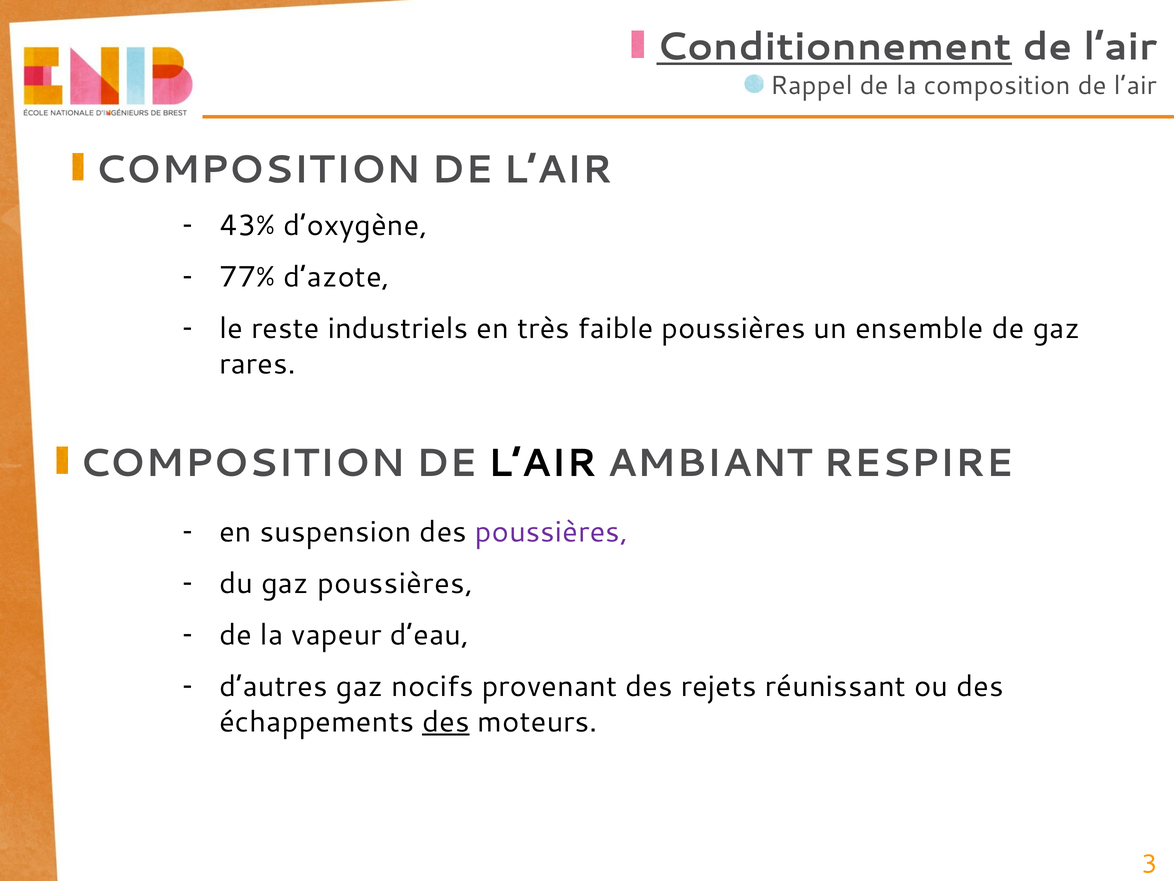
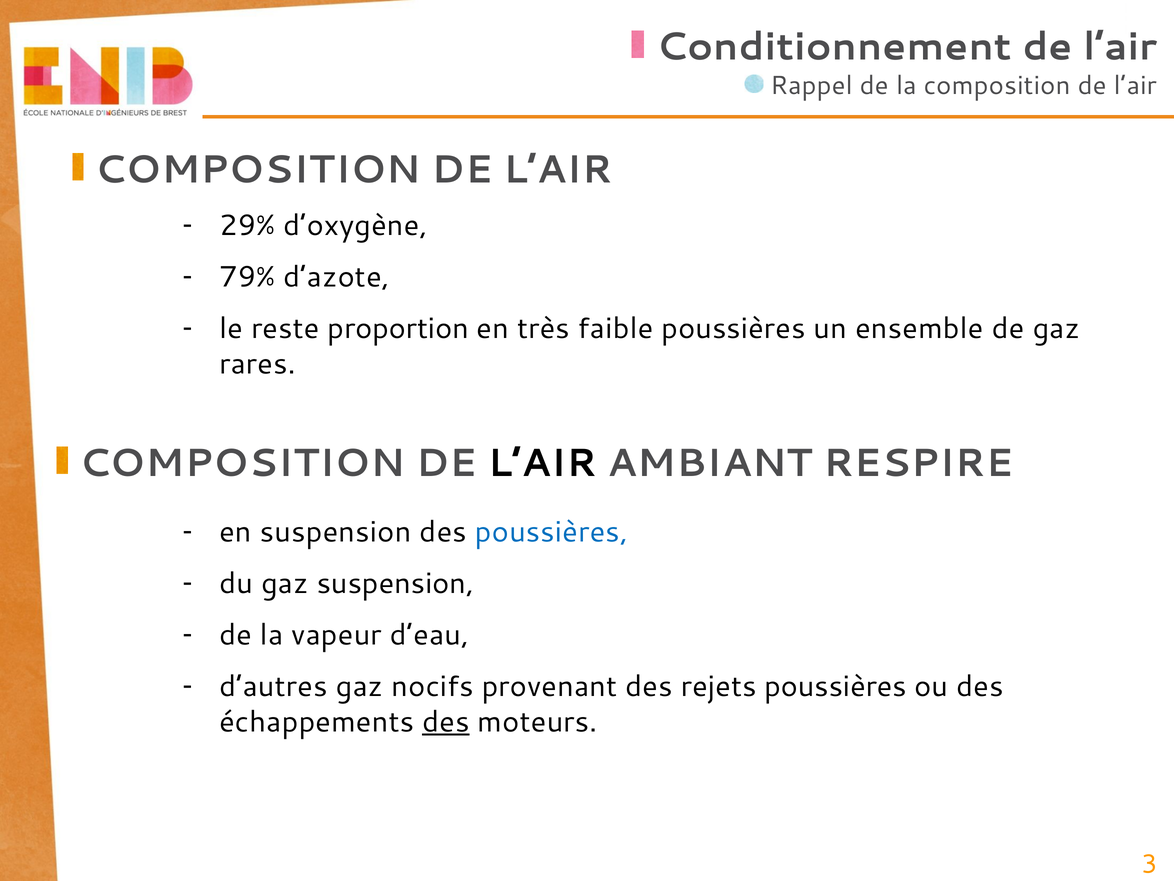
Conditionnement underline: present -> none
43%: 43% -> 29%
77%: 77% -> 79%
industriels: industriels -> proportion
poussières at (552, 532) colour: purple -> blue
gaz poussières: poussières -> suspension
rejets réunissant: réunissant -> poussières
